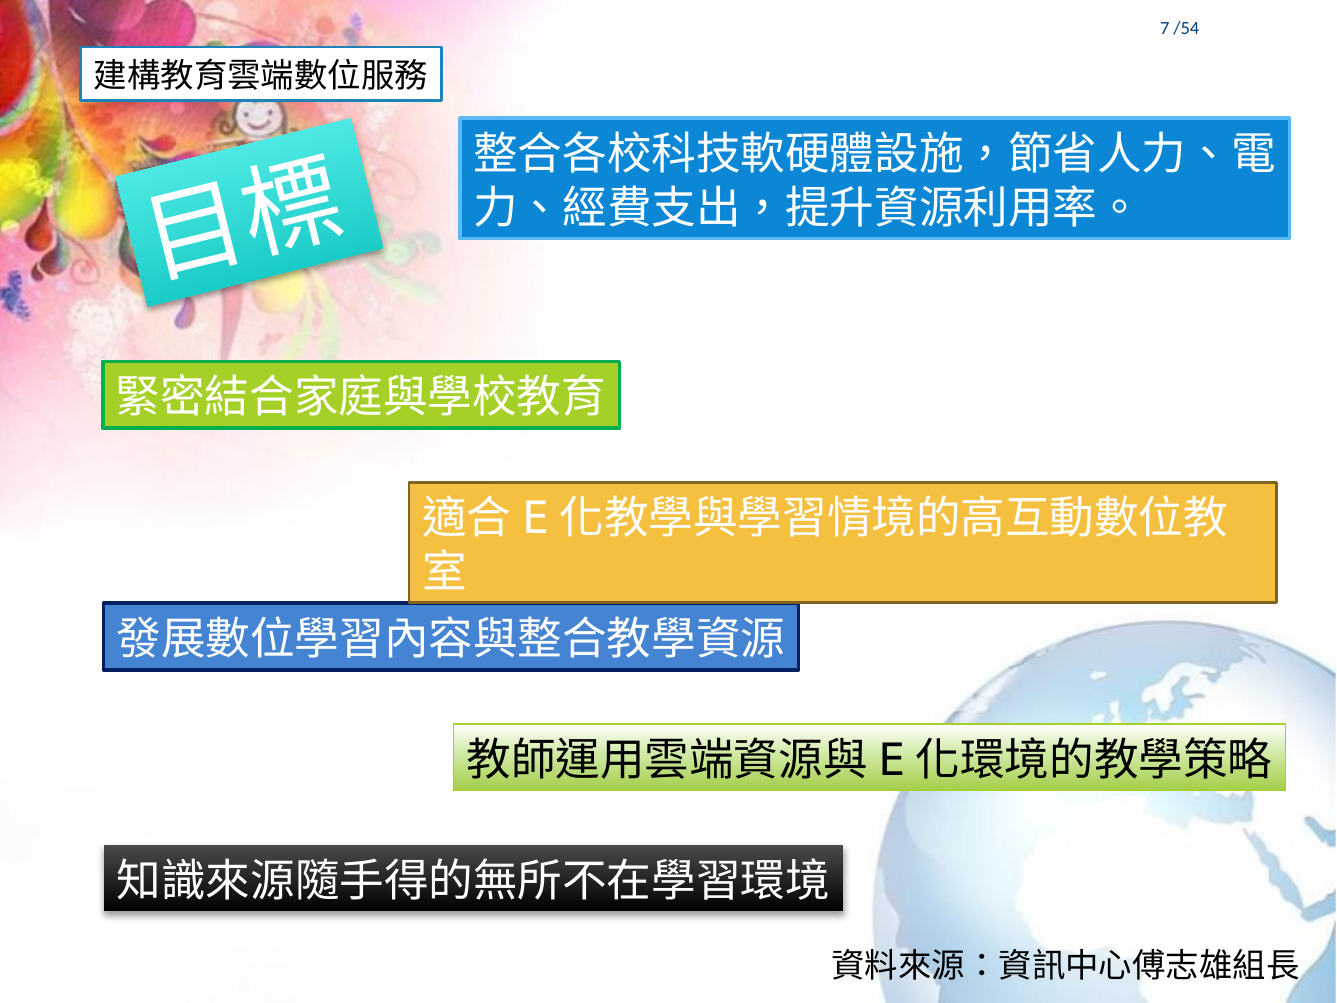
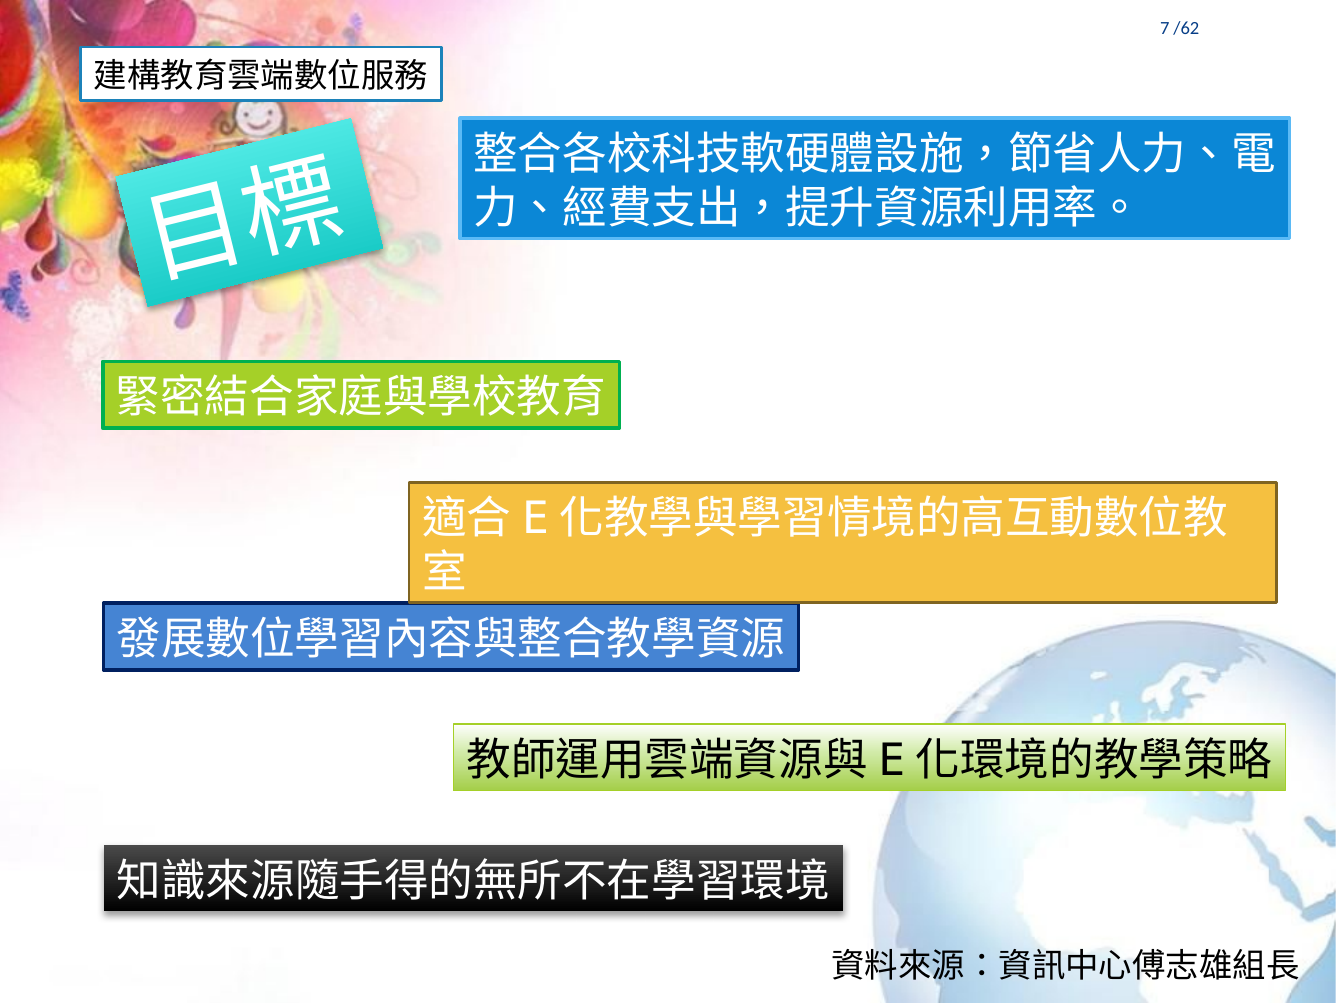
/54: /54 -> /62
